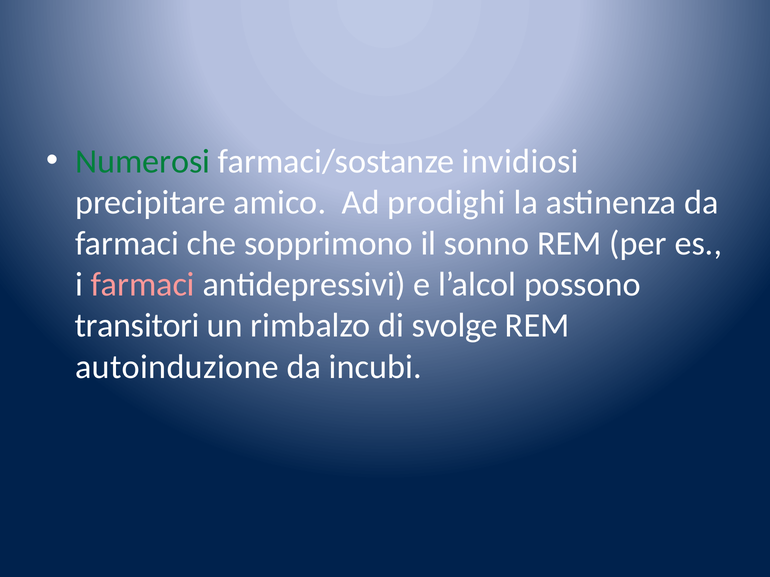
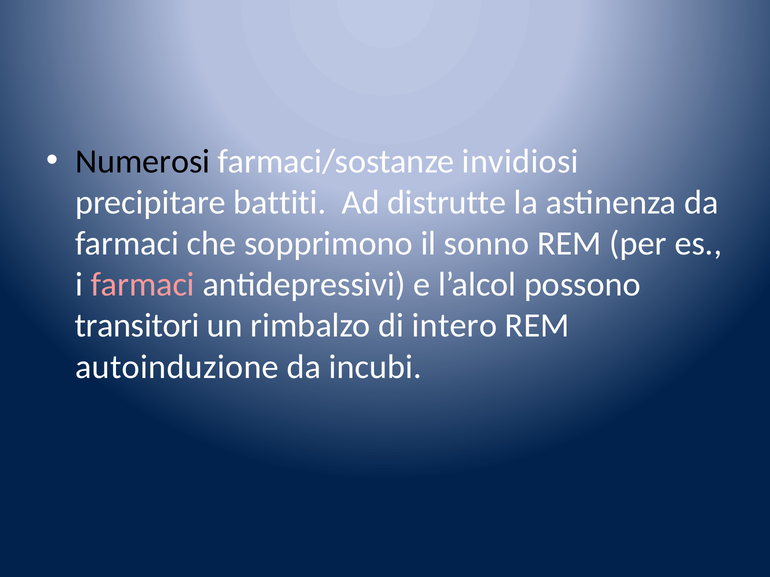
Numerosi colour: green -> black
amico: amico -> battiti
prodighi: prodighi -> distrutte
svolge: svolge -> intero
